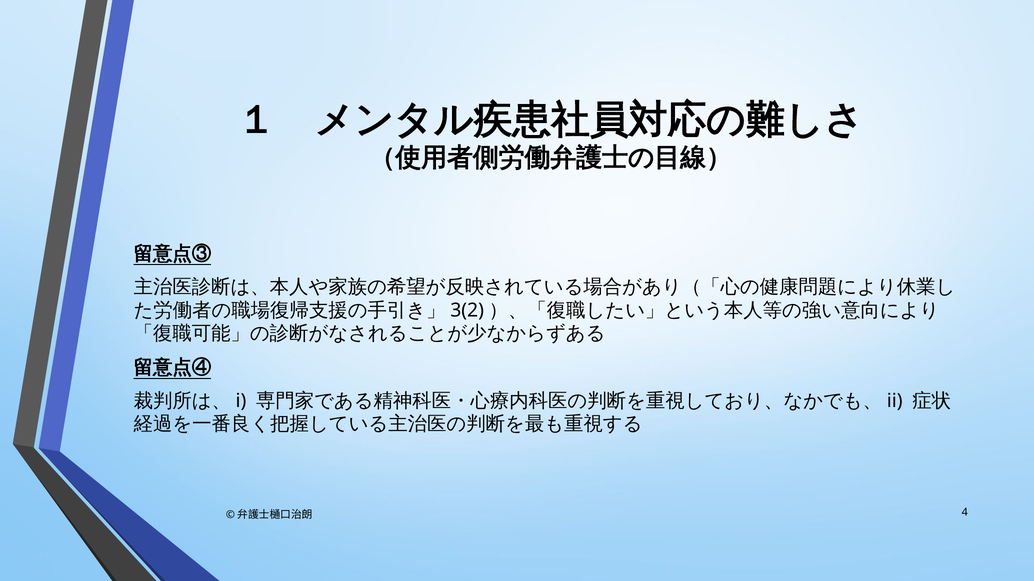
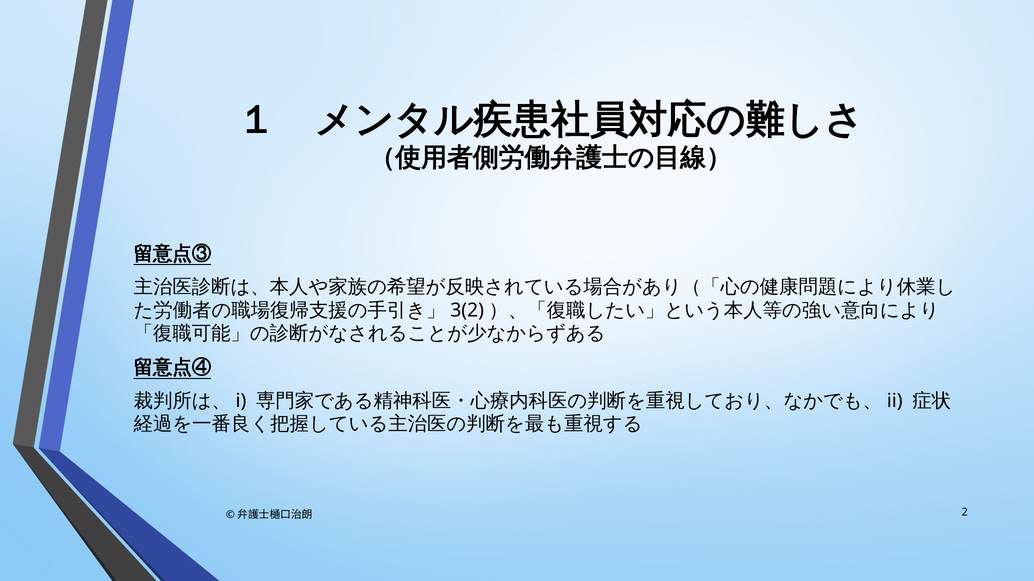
4: 4 -> 2
